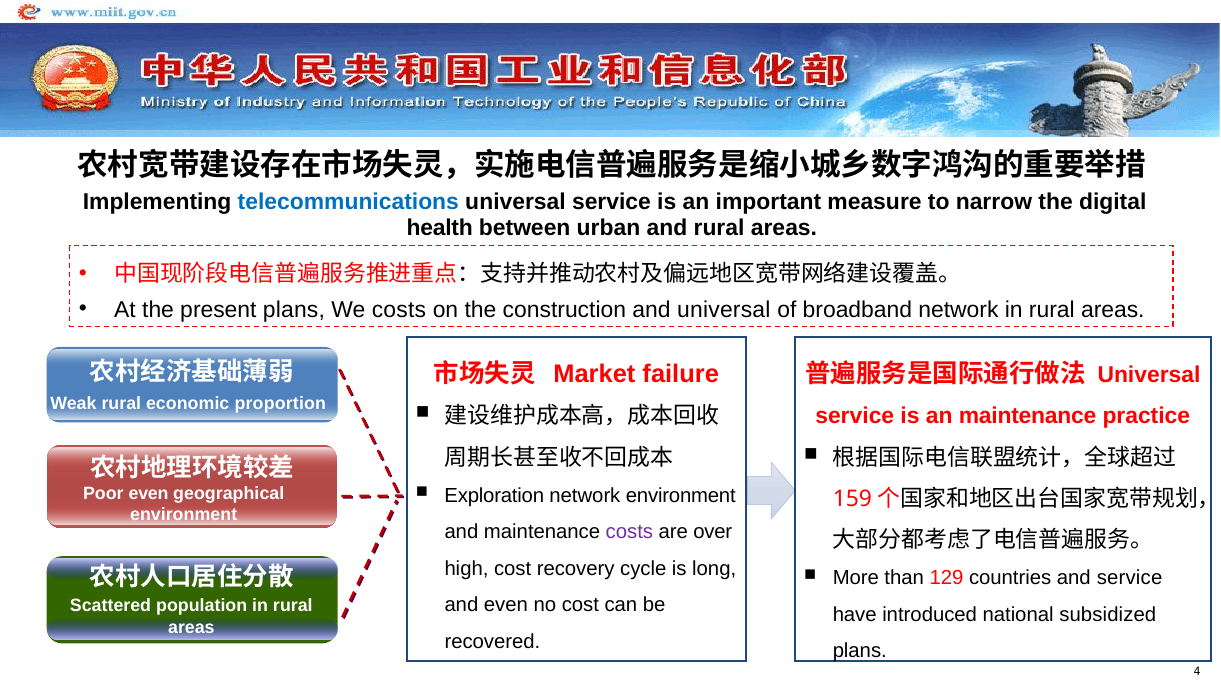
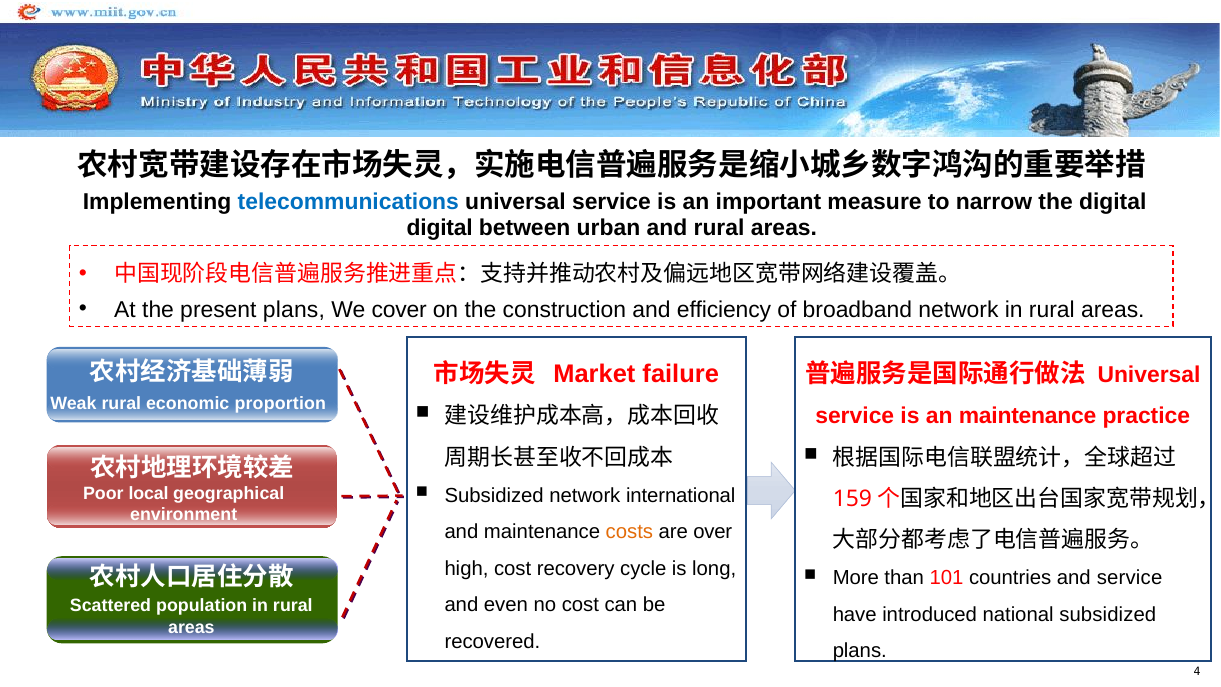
health at (440, 228): health -> digital
We costs: costs -> cover
and universal: universal -> efficiency
Poor even: even -> local
Exploration at (494, 495): Exploration -> Subsidized
network environment: environment -> international
costs at (629, 532) colour: purple -> orange
129: 129 -> 101
